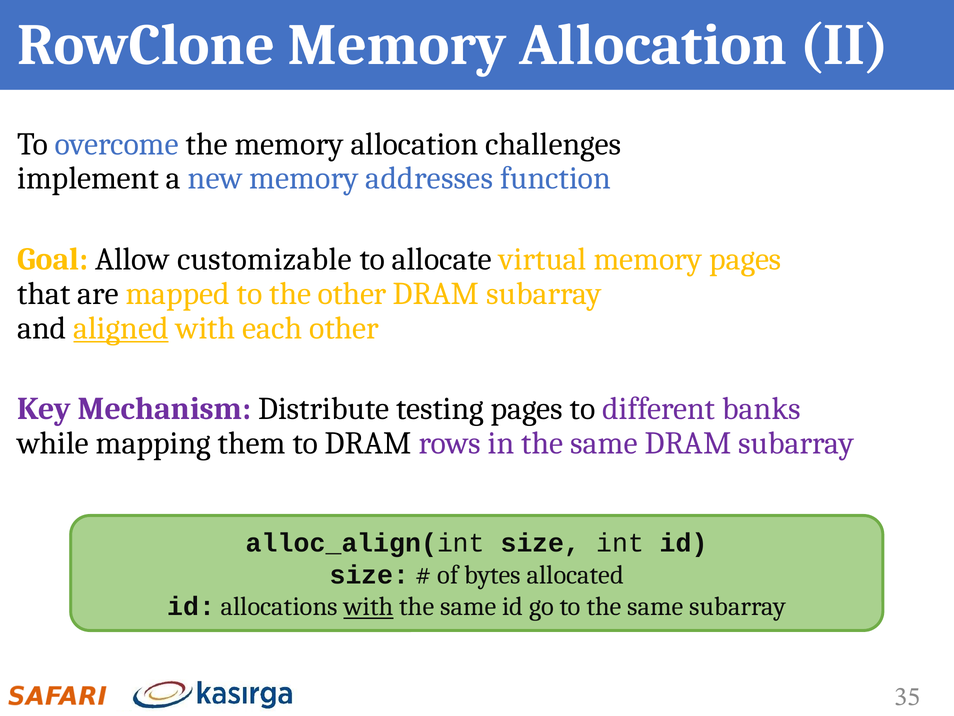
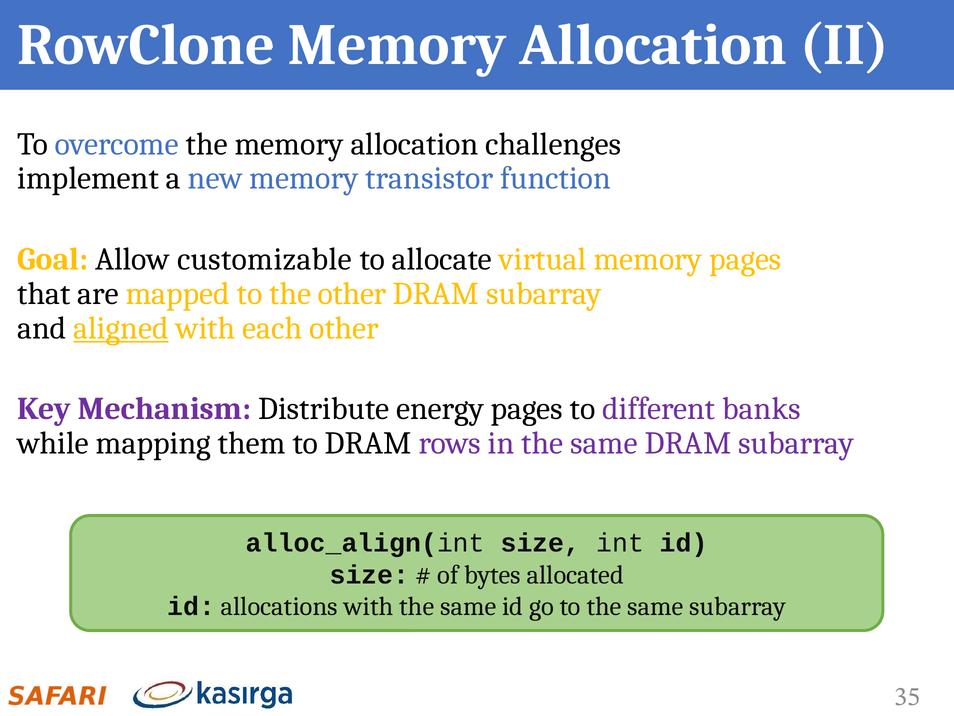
addresses: addresses -> transistor
testing: testing -> energy
with at (369, 606) underline: present -> none
